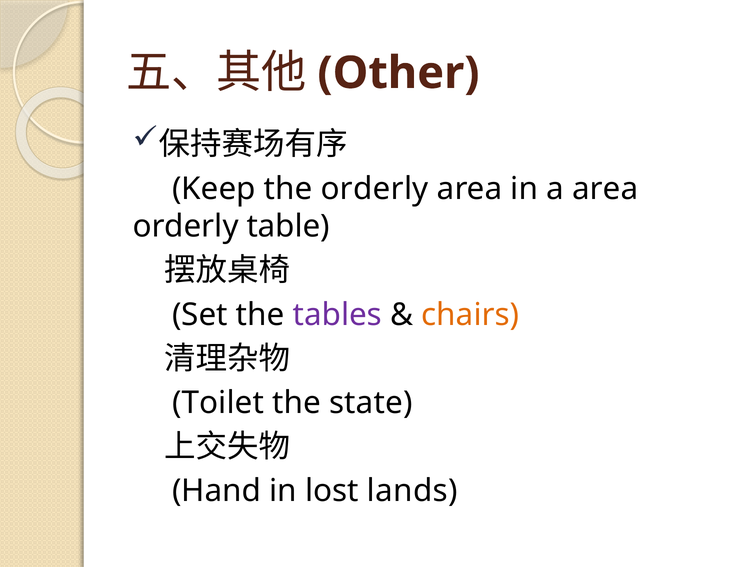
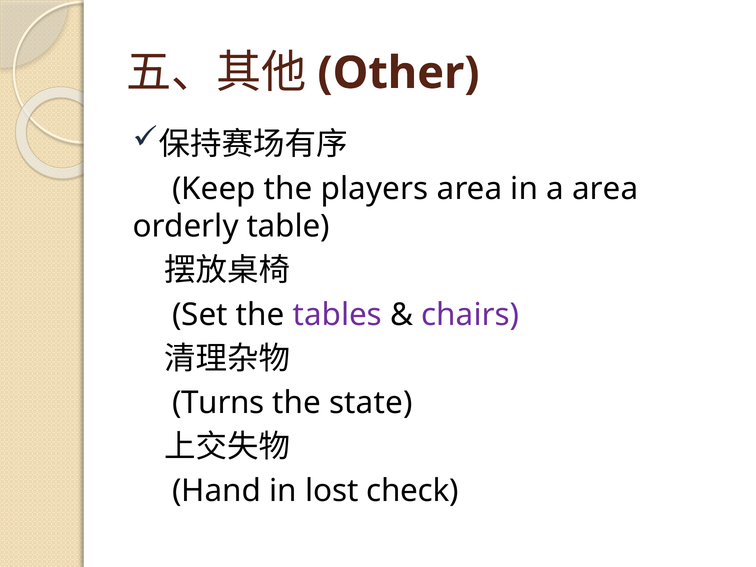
the orderly: orderly -> players
chairs colour: orange -> purple
Toilet: Toilet -> Turns
lands: lands -> check
